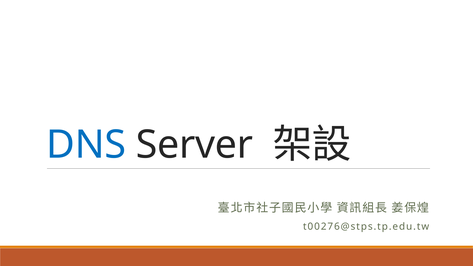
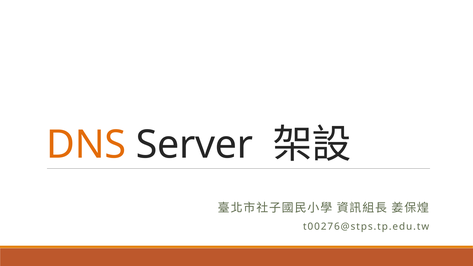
DNS colour: blue -> orange
